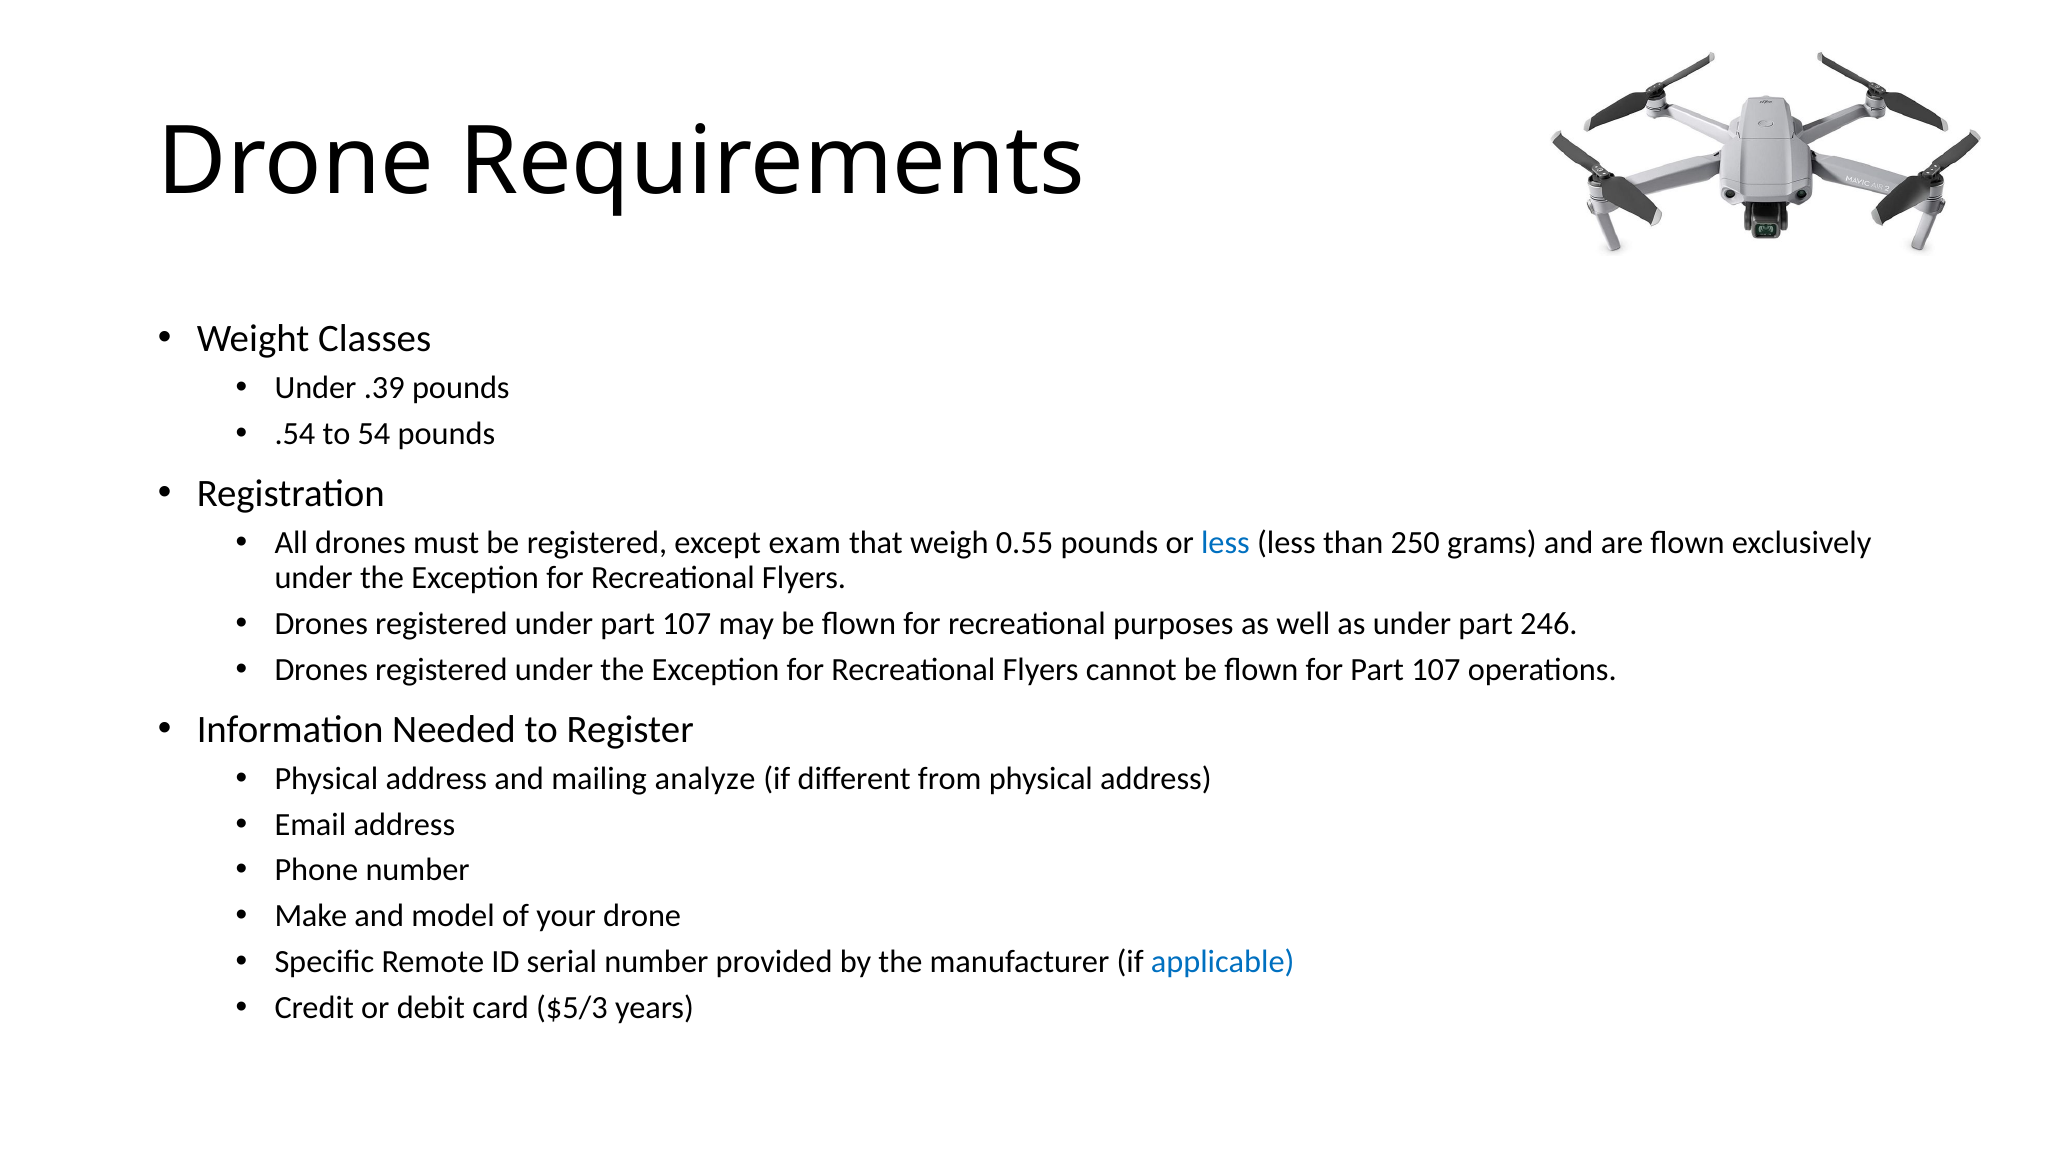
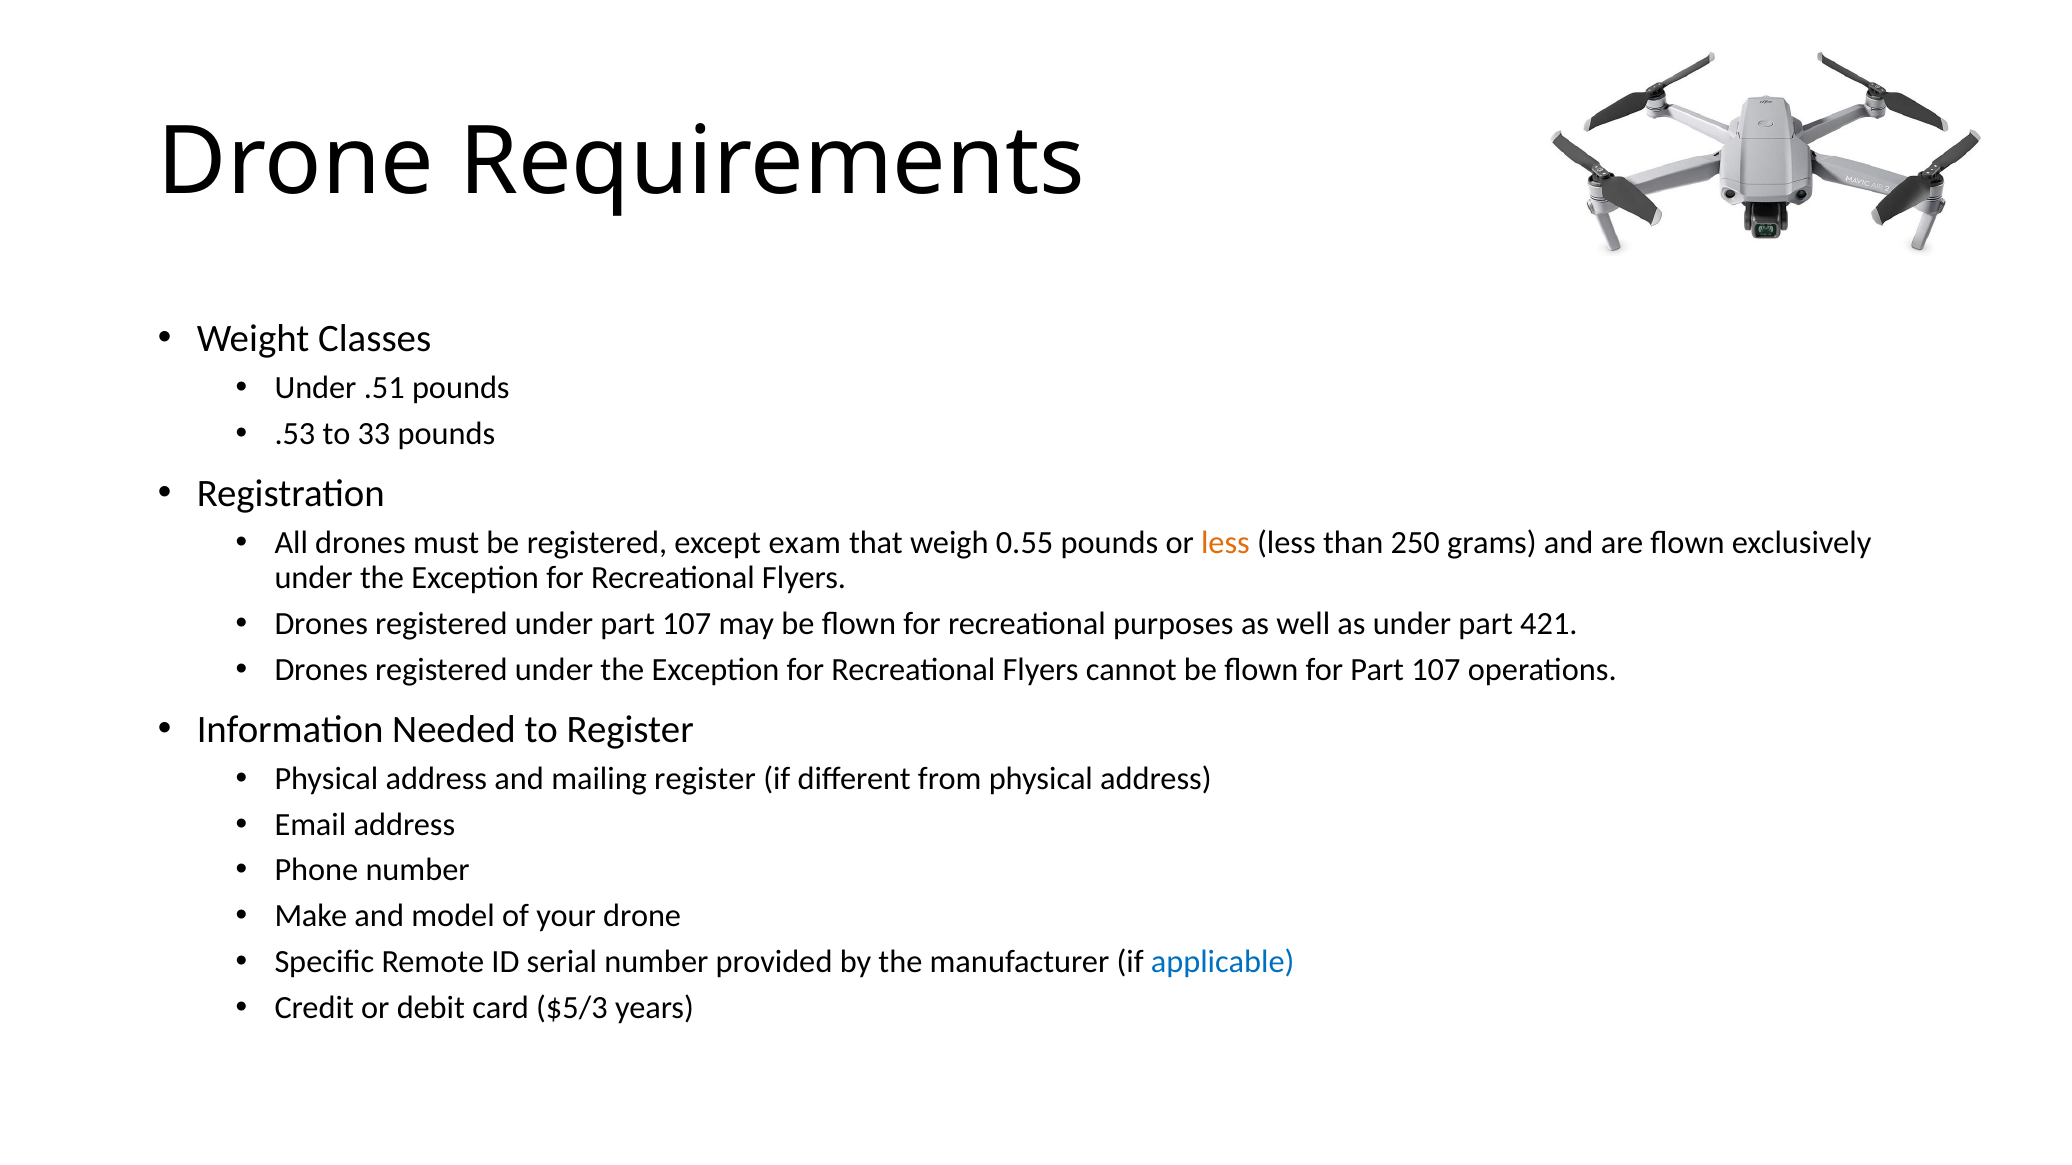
.39: .39 -> .51
.54: .54 -> .53
54: 54 -> 33
less at (1225, 543) colour: blue -> orange
246: 246 -> 421
mailing analyze: analyze -> register
